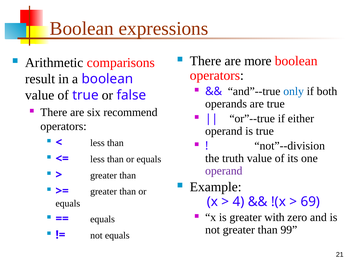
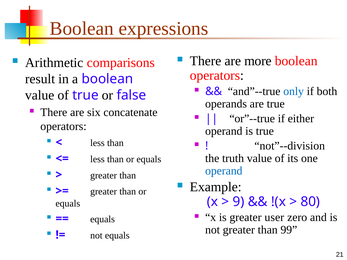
recommend: recommend -> concatenate
operand at (224, 171) colour: purple -> blue
4: 4 -> 9
69: 69 -> 80
with: with -> user
